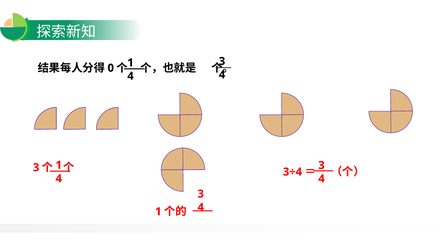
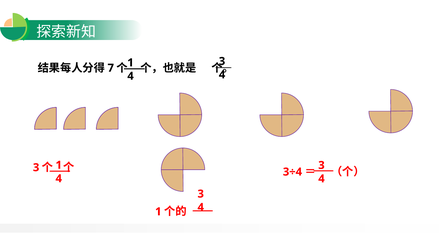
0: 0 -> 7
